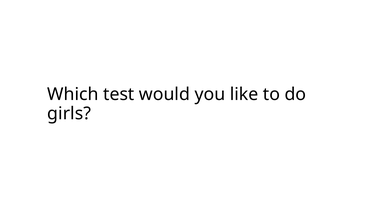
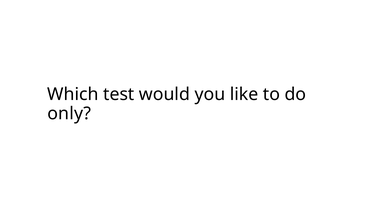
girls: girls -> only
